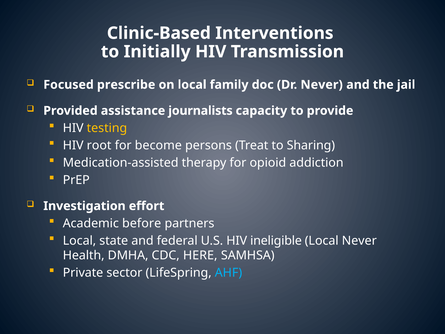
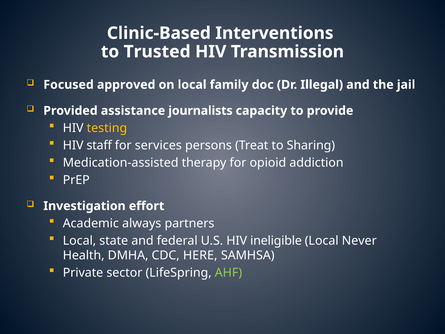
Initially: Initially -> Trusted
prescribe: prescribe -> approved
Dr Never: Never -> Illegal
root: root -> staff
become: become -> services
before: before -> always
AHF colour: light blue -> light green
